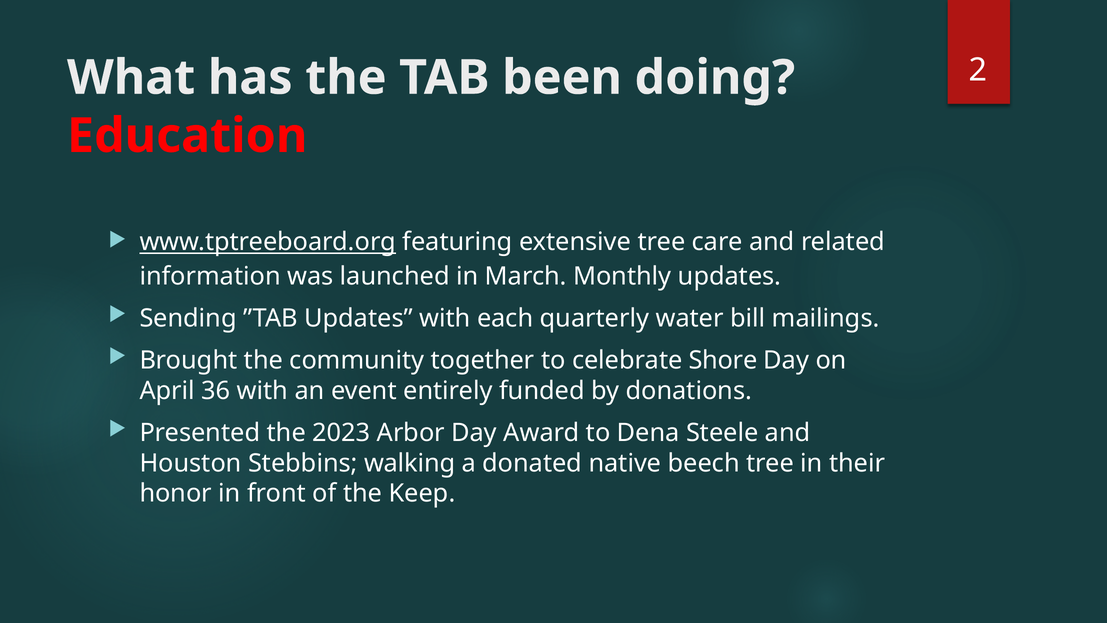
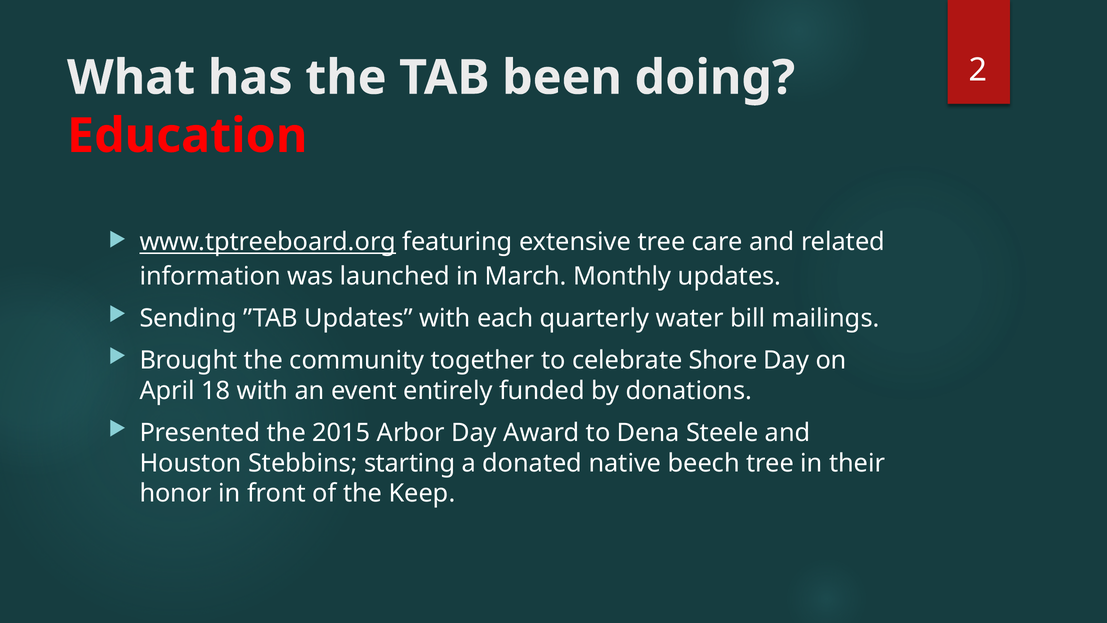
36: 36 -> 18
2023: 2023 -> 2015
walking: walking -> starting
